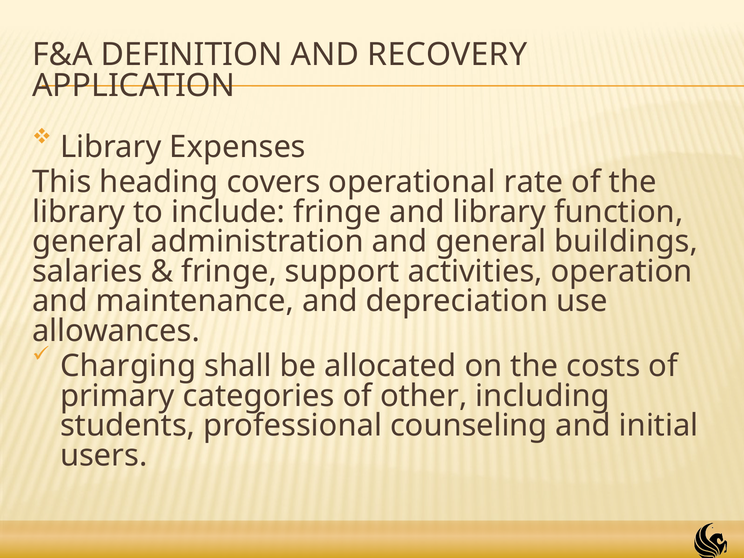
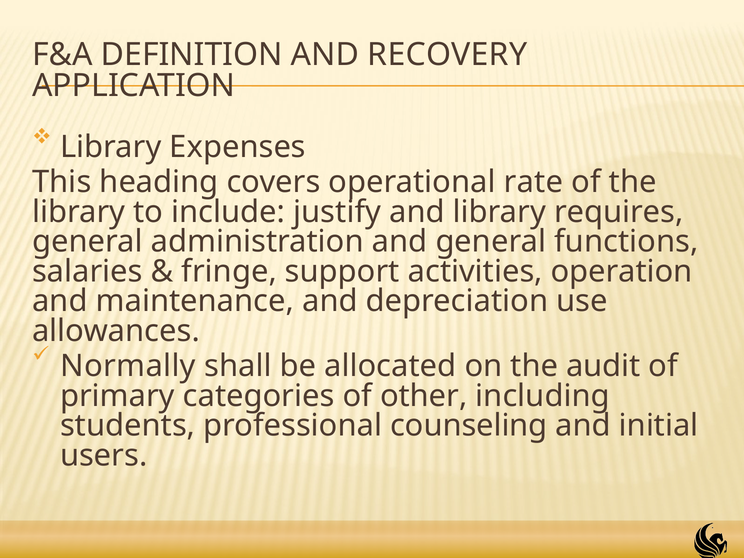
include fringe: fringe -> justify
function: function -> requires
buildings: buildings -> functions
Charging: Charging -> Normally
costs: costs -> audit
